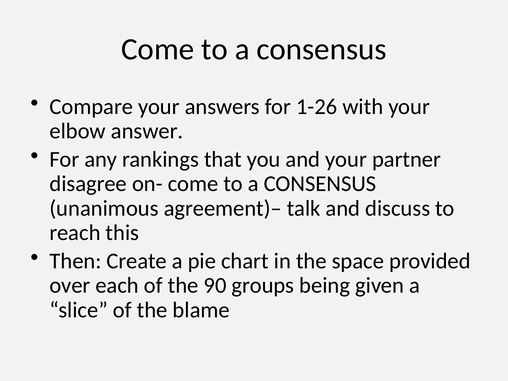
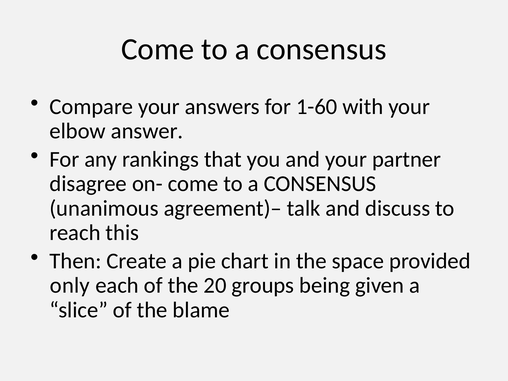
1-26: 1-26 -> 1-60
over: over -> only
90: 90 -> 20
